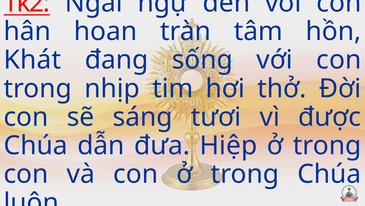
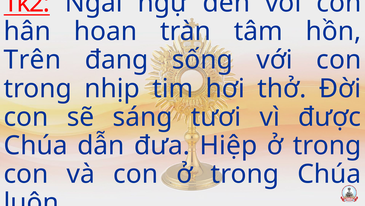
Khát: Khát -> Trên
